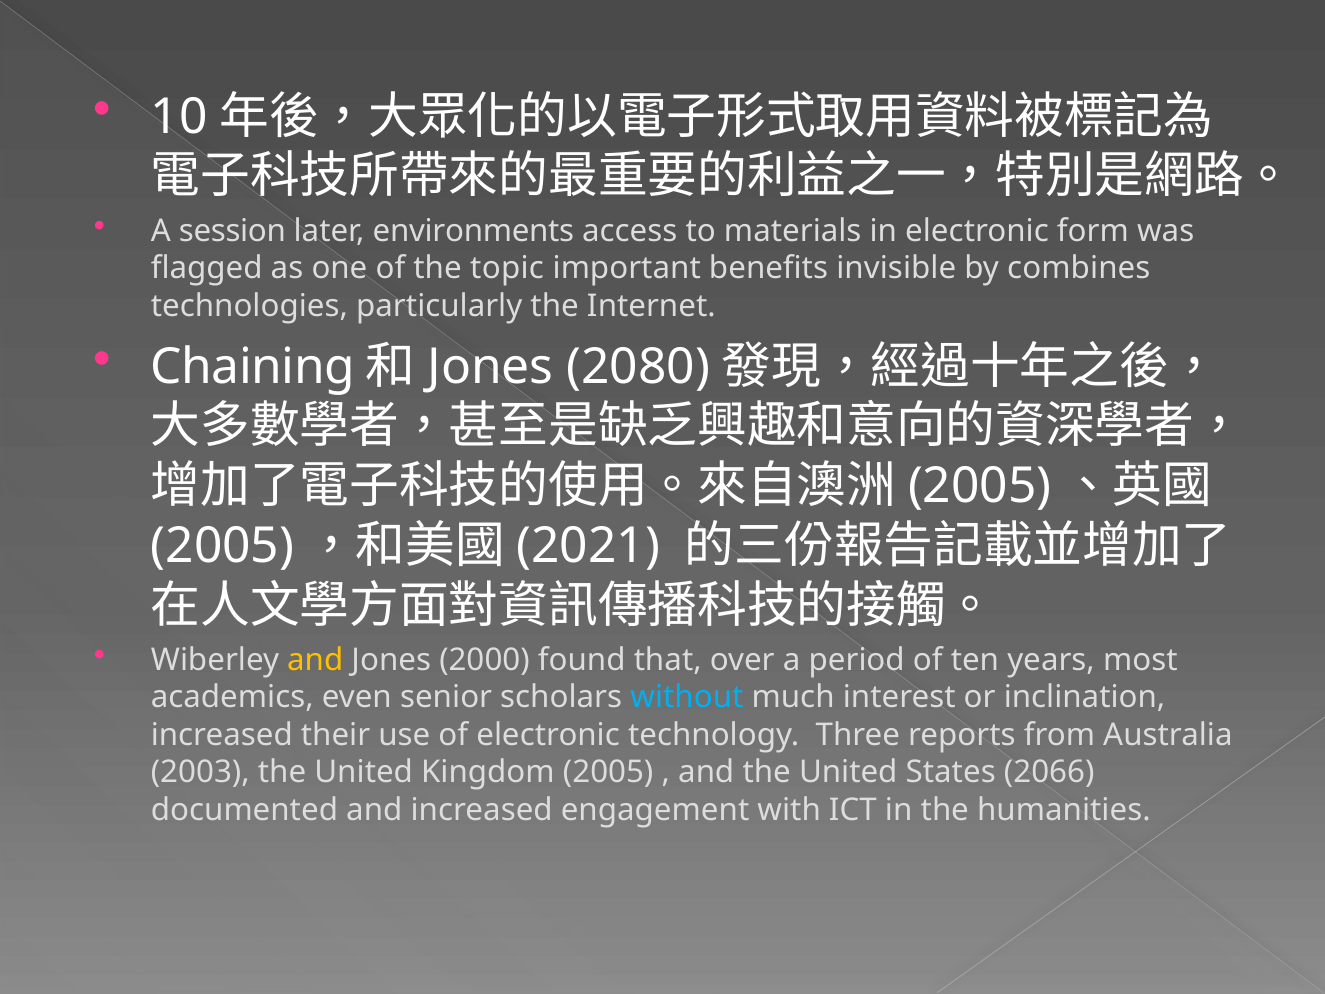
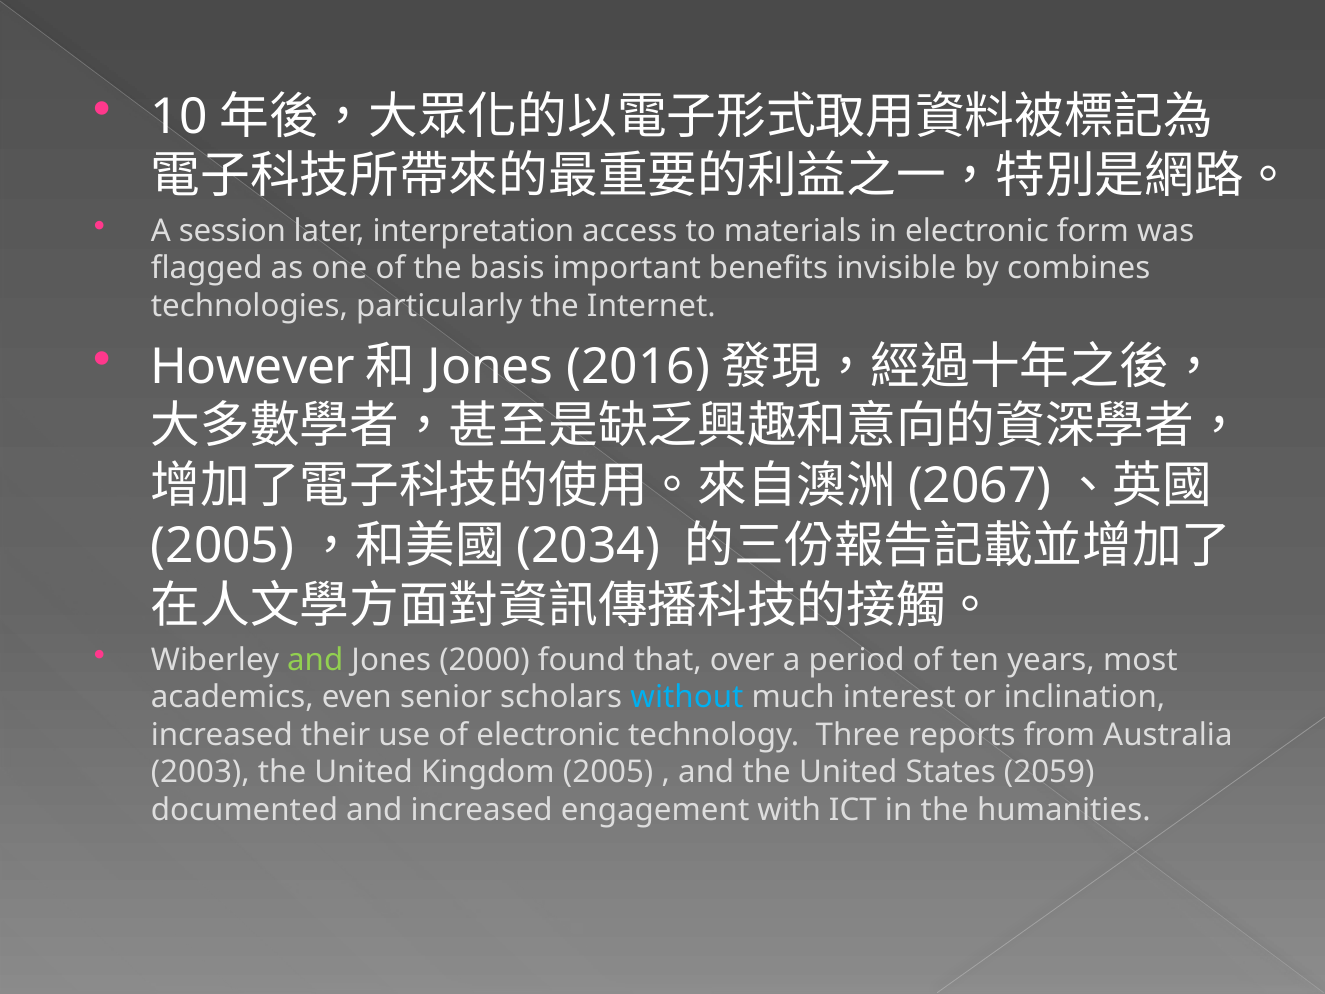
environments: environments -> interpretation
topic: topic -> basis
Chaining: Chaining -> However
2080: 2080 -> 2016
2005 at (980, 486): 2005 -> 2067
2021: 2021 -> 2034
and at (315, 660) colour: yellow -> light green
2066: 2066 -> 2059
